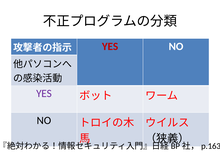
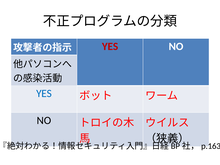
YES at (44, 94) colour: purple -> blue
